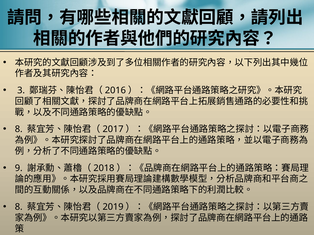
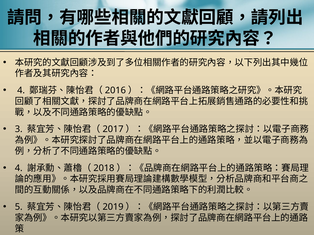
3 at (21, 91): 3 -> 4
8 at (19, 129): 8 -> 3
9 at (19, 168): 9 -> 4
8 at (19, 207): 8 -> 5
